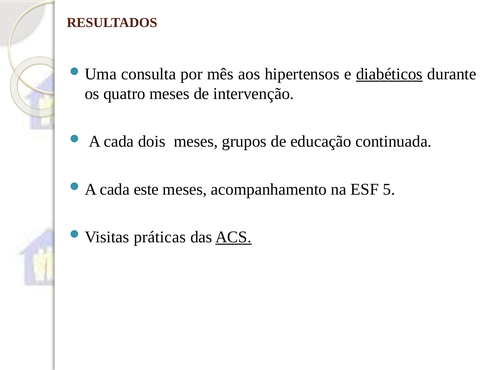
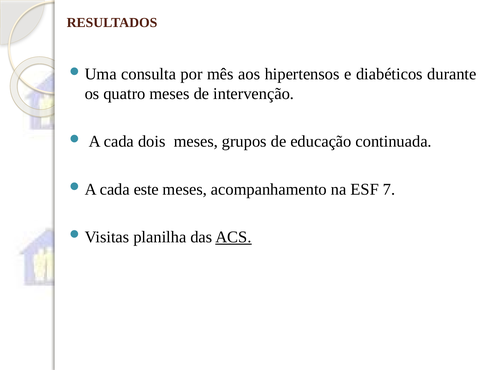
diabéticos underline: present -> none
5: 5 -> 7
práticas: práticas -> planilha
